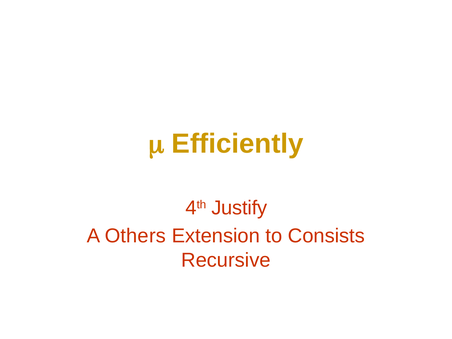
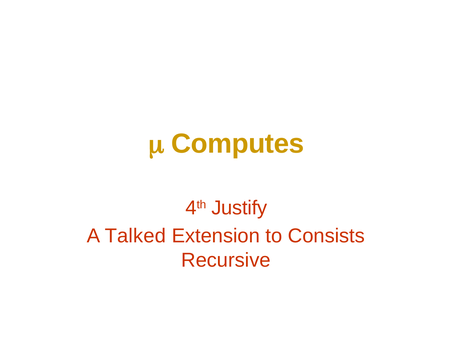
Efficiently: Efficiently -> Computes
Others: Others -> Talked
